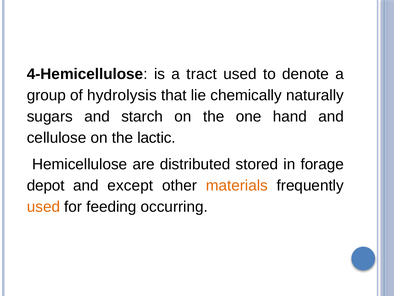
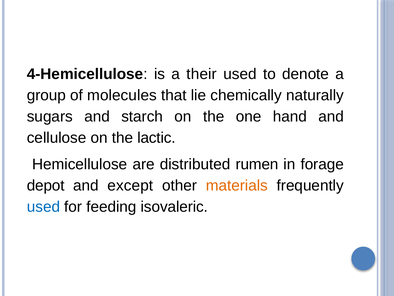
tract: tract -> their
hydrolysis: hydrolysis -> molecules
stored: stored -> rumen
used at (43, 206) colour: orange -> blue
occurring: occurring -> isovaleric
